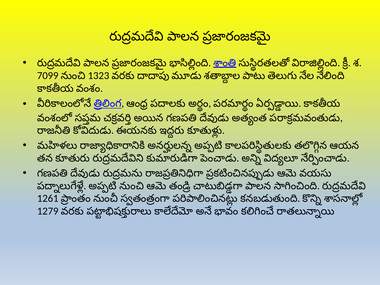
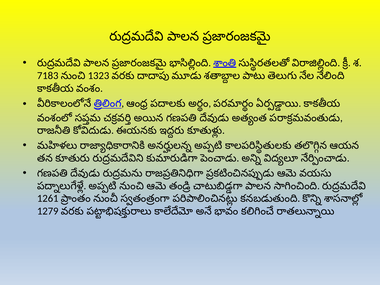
7099: 7099 -> 7183
